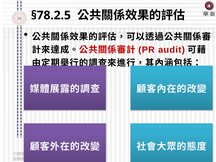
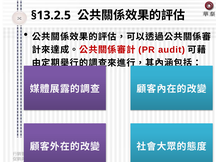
§78.2.5: §78.2.5 -> §13.2.5
